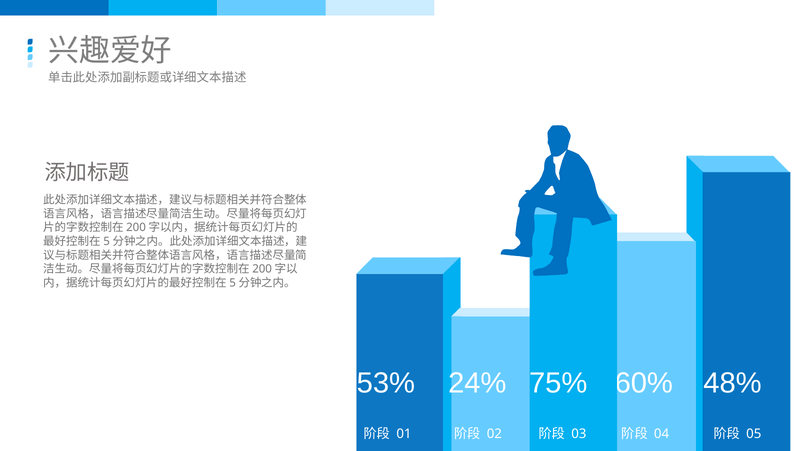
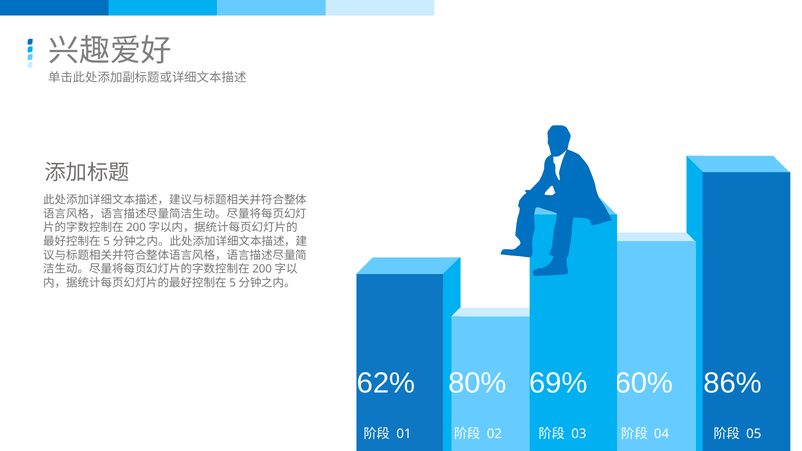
53%: 53% -> 62%
24%: 24% -> 80%
75%: 75% -> 69%
48%: 48% -> 86%
